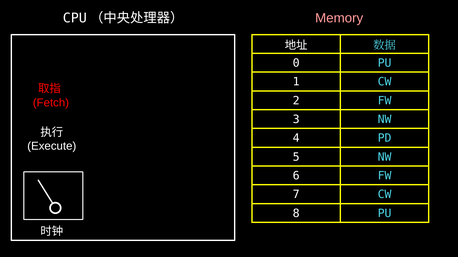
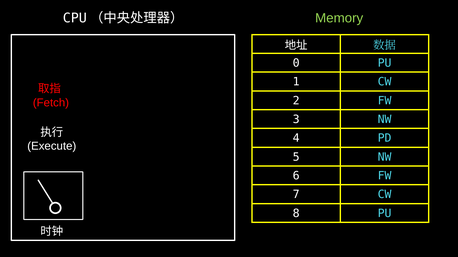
Memory colour: pink -> light green
